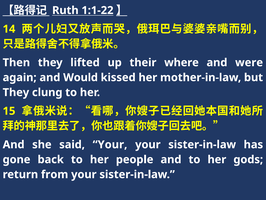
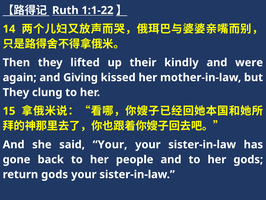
where: where -> kindly
Would: Would -> Giving
return from: from -> gods
